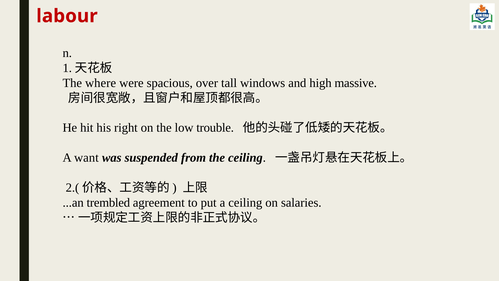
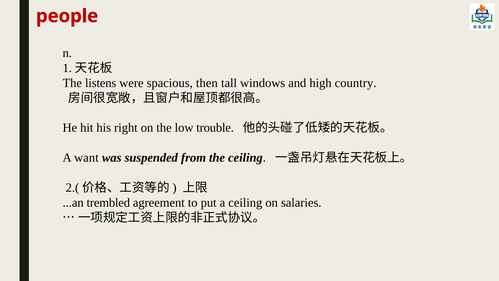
labour: labour -> people
where: where -> listens
over: over -> then
massive: massive -> country
